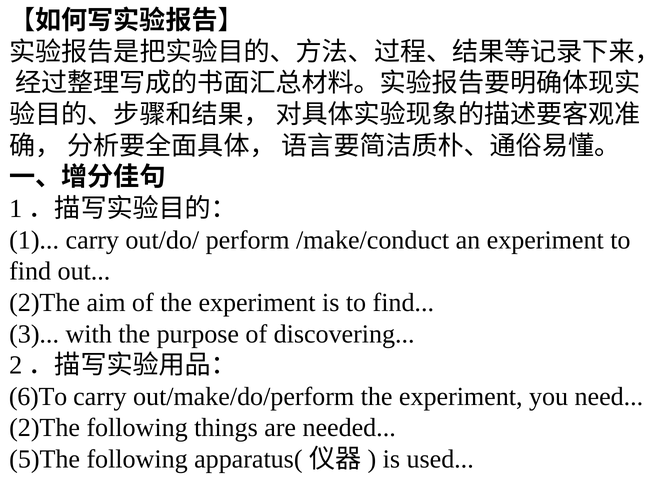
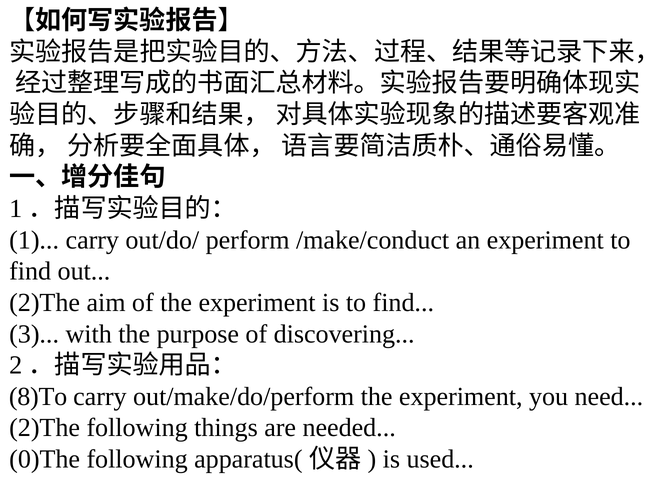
6)To: 6)To -> 8)To
5)The: 5)The -> 0)The
